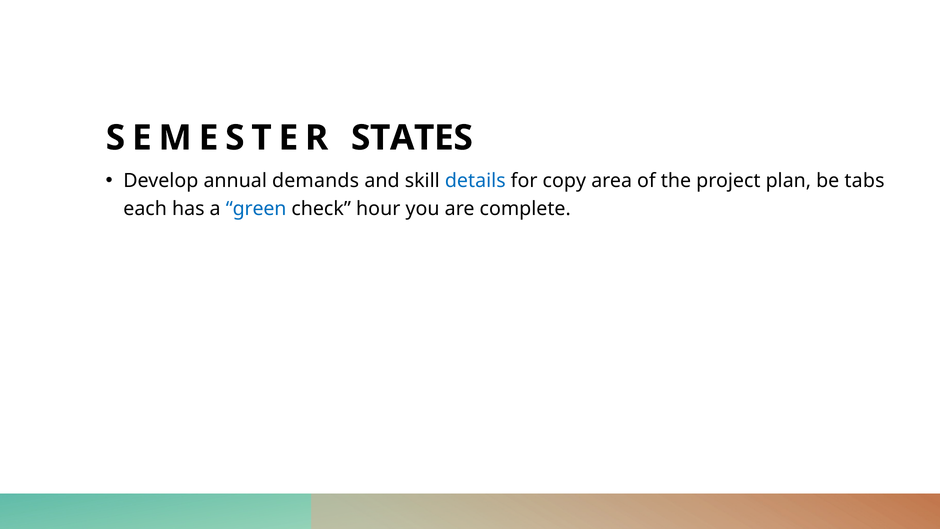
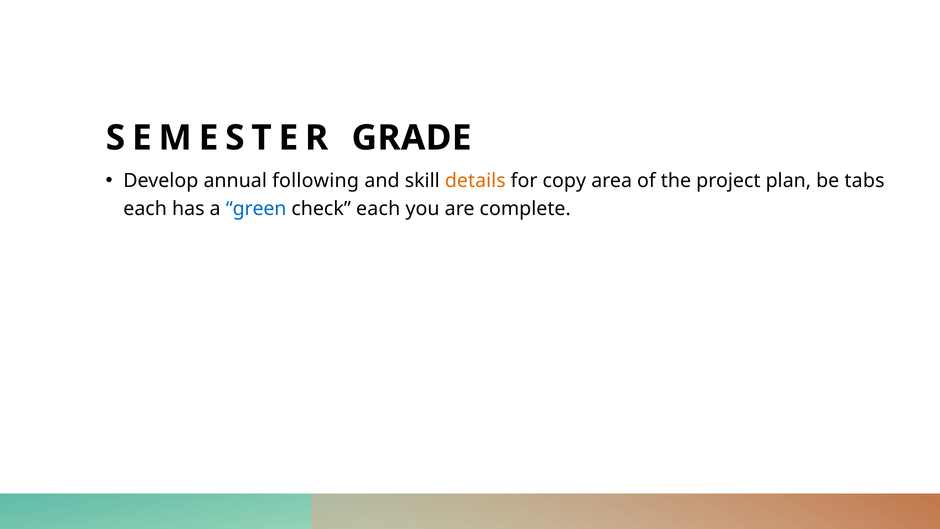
STATES: STATES -> GRADE
demands: demands -> following
details colour: blue -> orange
check hour: hour -> each
